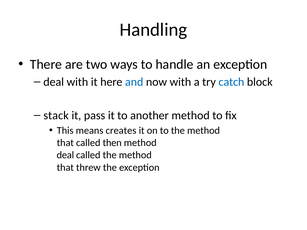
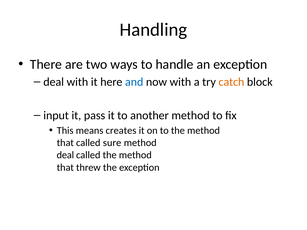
catch colour: blue -> orange
stack: stack -> input
then: then -> sure
